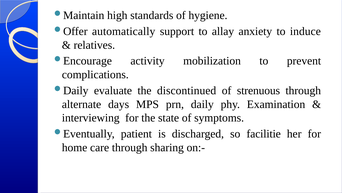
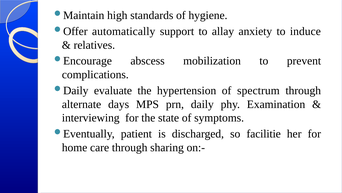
activity: activity -> abscess
discontinued: discontinued -> hypertension
strenuous: strenuous -> spectrum
